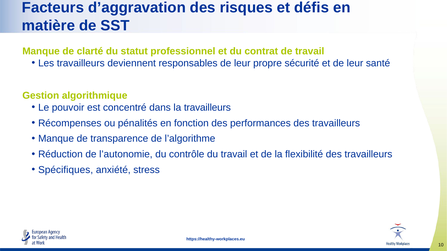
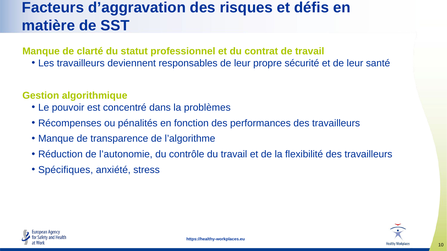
la travailleurs: travailleurs -> problèmes
